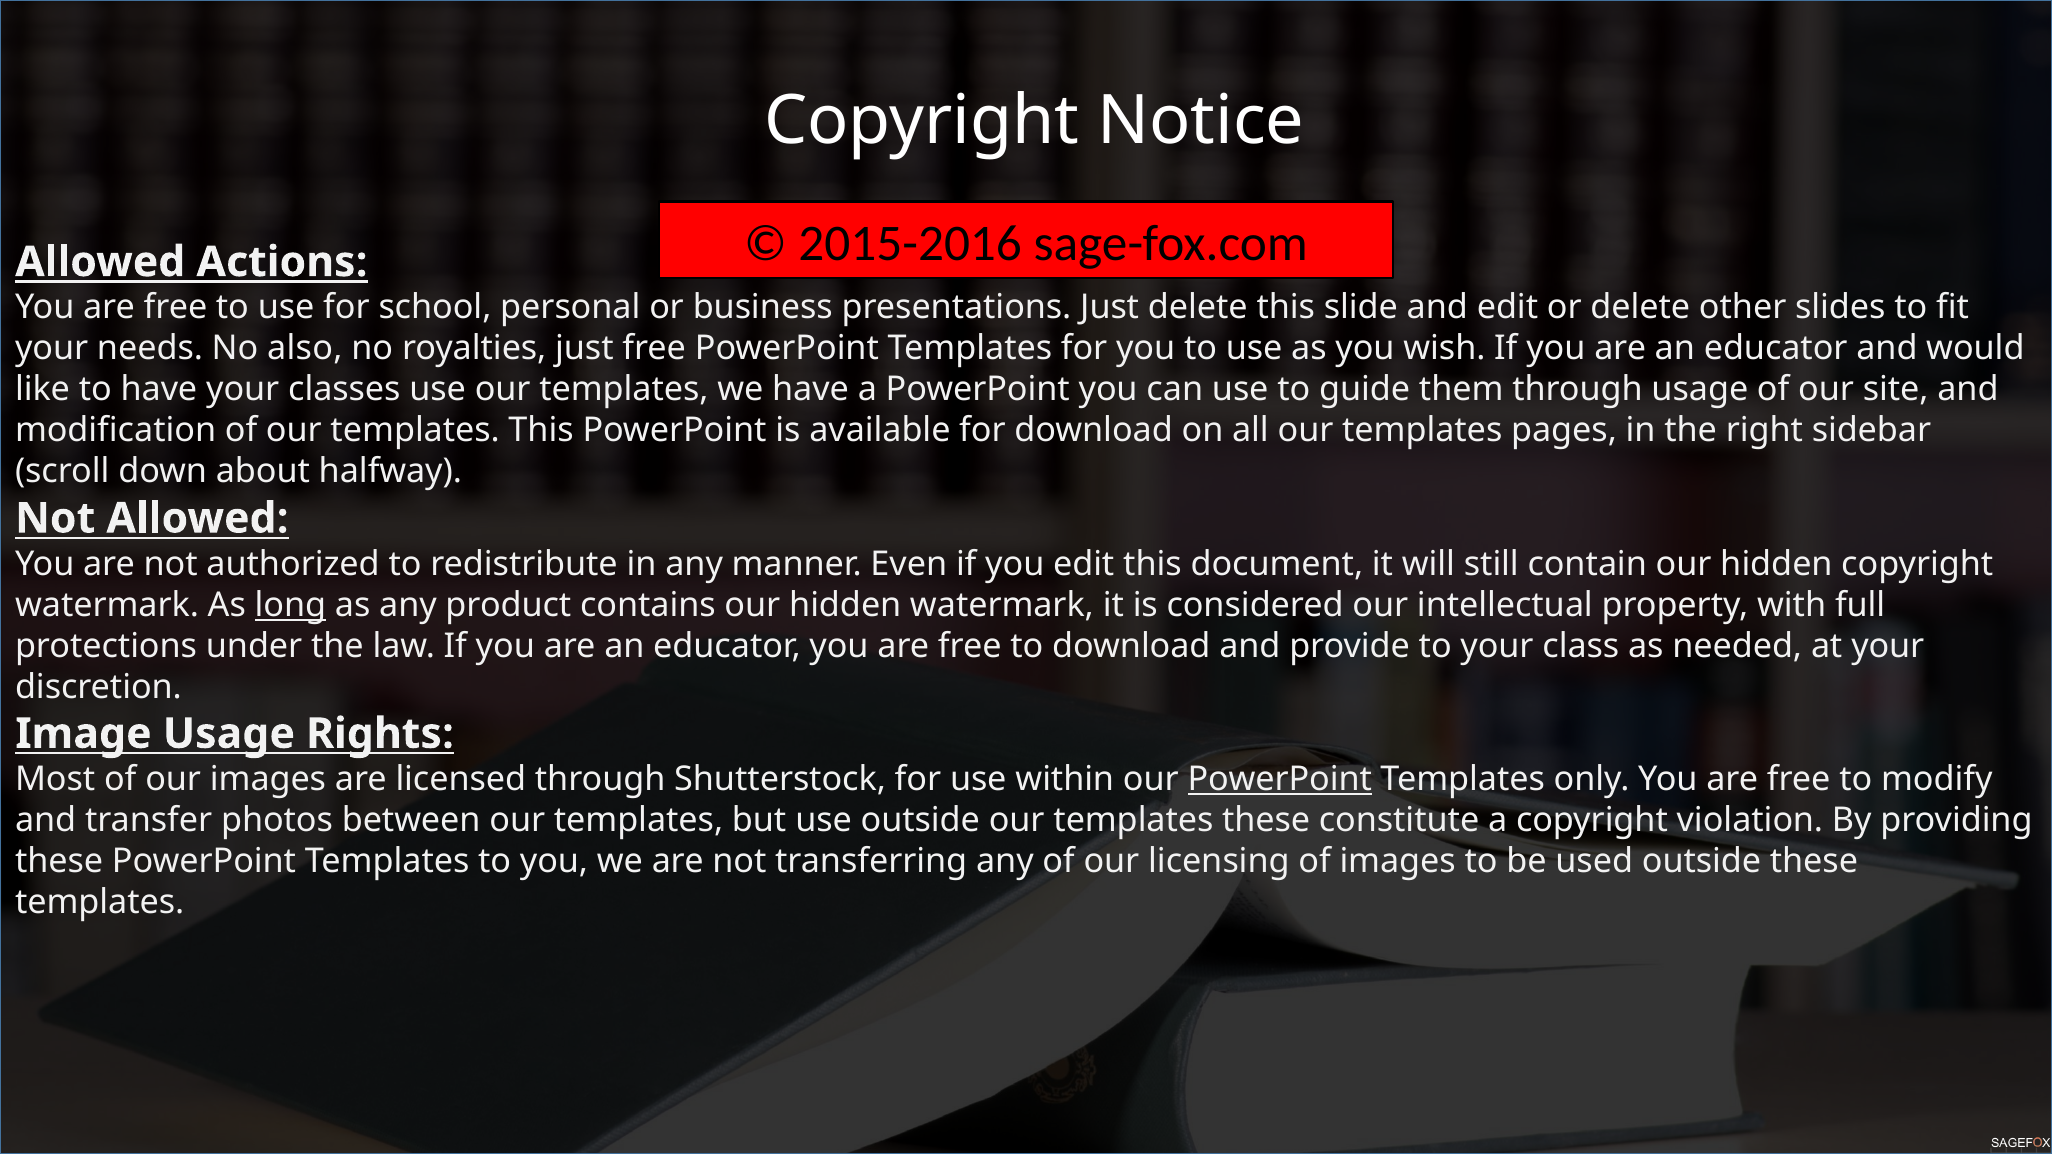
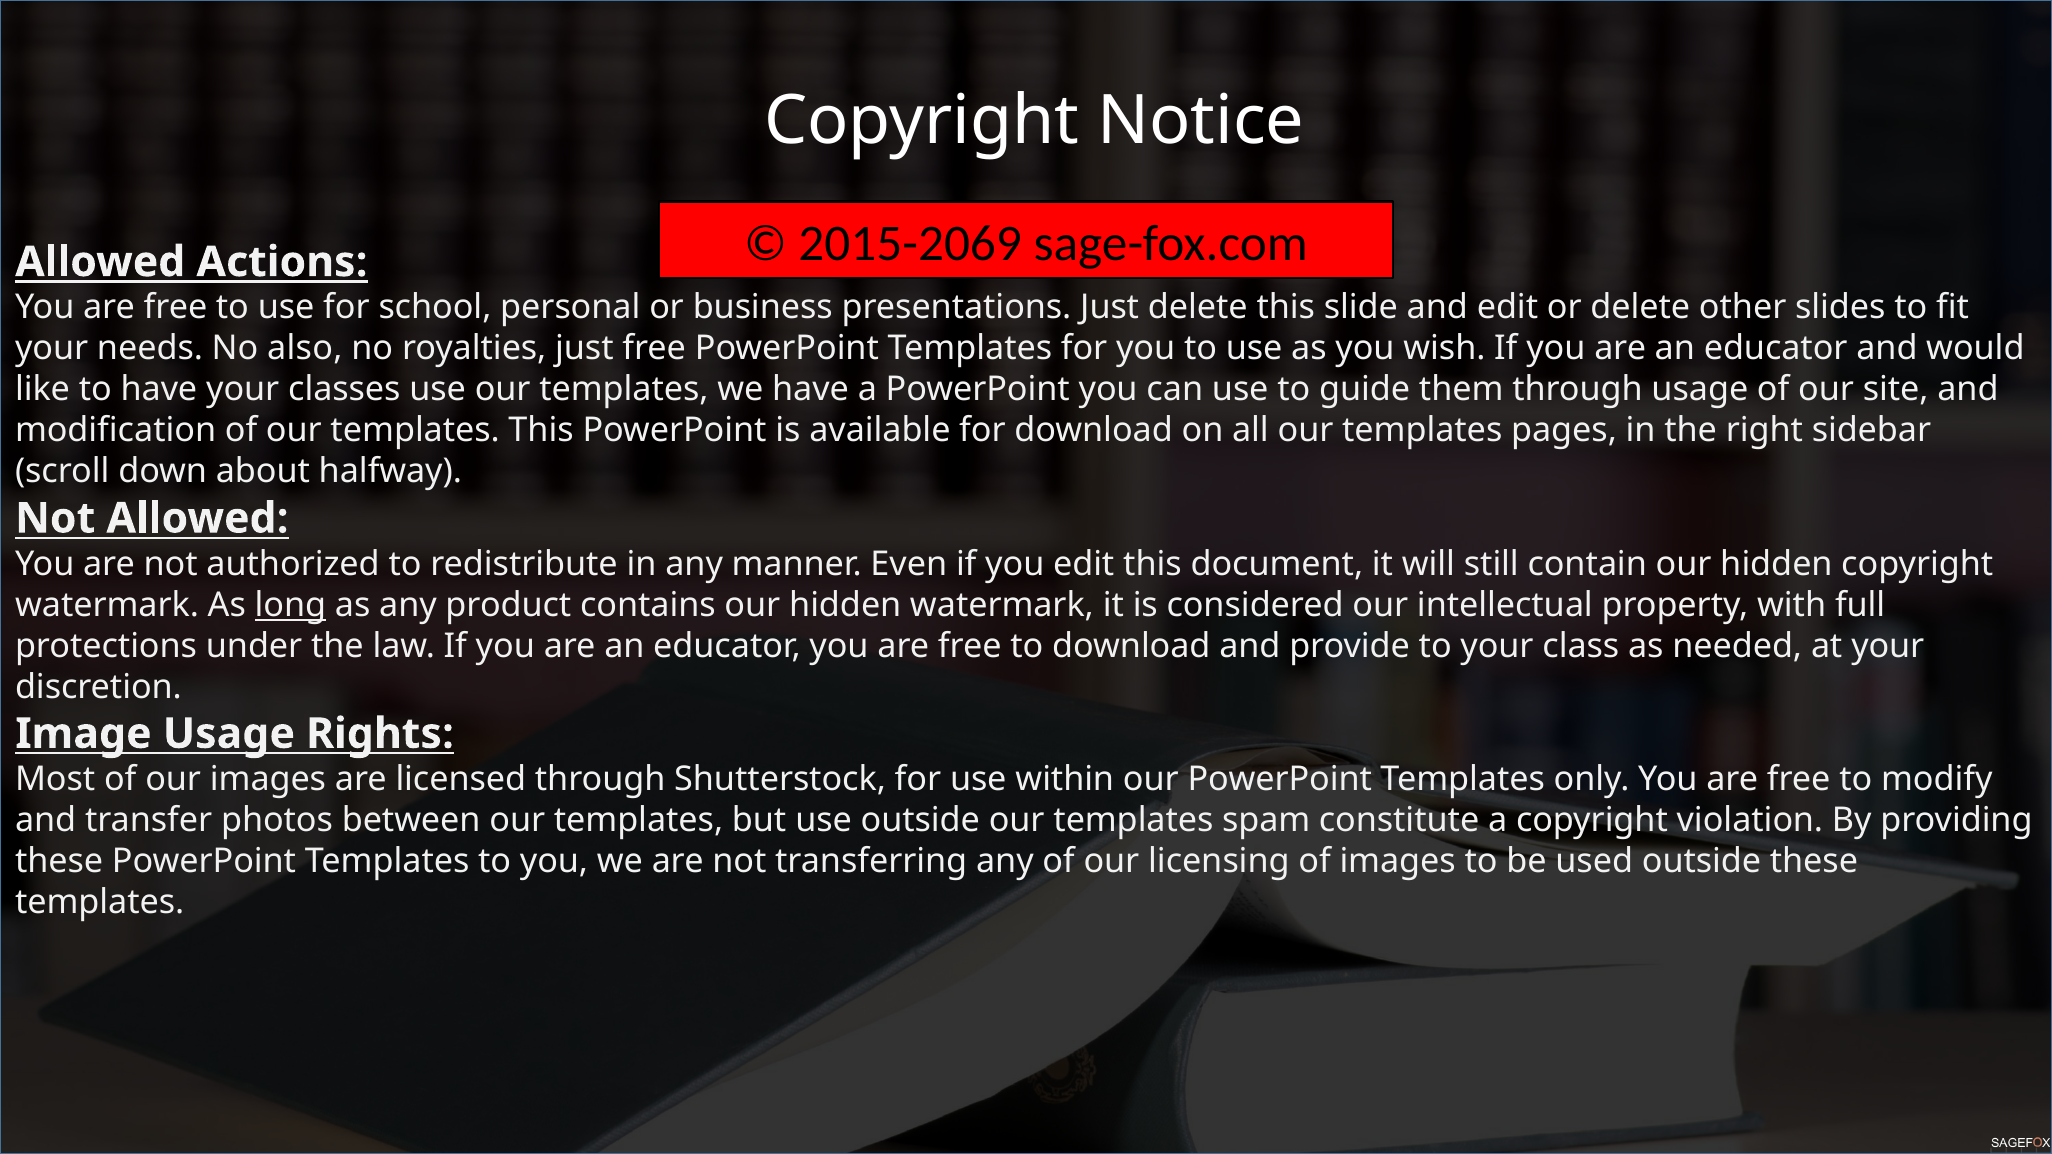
2015-2016: 2015-2016 -> 2015-2069
PowerPoint at (1280, 779) underline: present -> none
templates these: these -> spam
